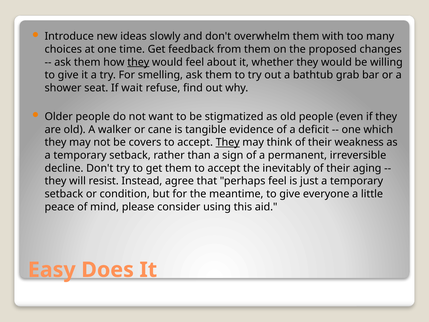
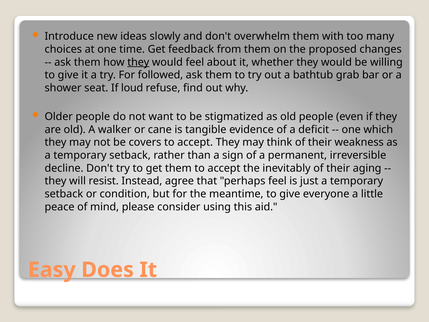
smelling: smelling -> followed
wait: wait -> loud
They at (228, 142) underline: present -> none
